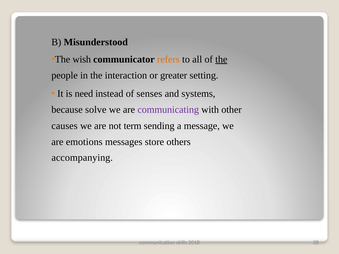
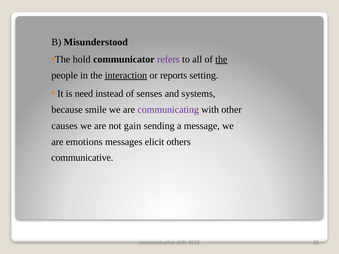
wish: wish -> hold
refers colour: orange -> purple
interaction underline: none -> present
greater: greater -> reports
solve: solve -> smile
term: term -> gain
store: store -> elicit
accompanying: accompanying -> communicative
